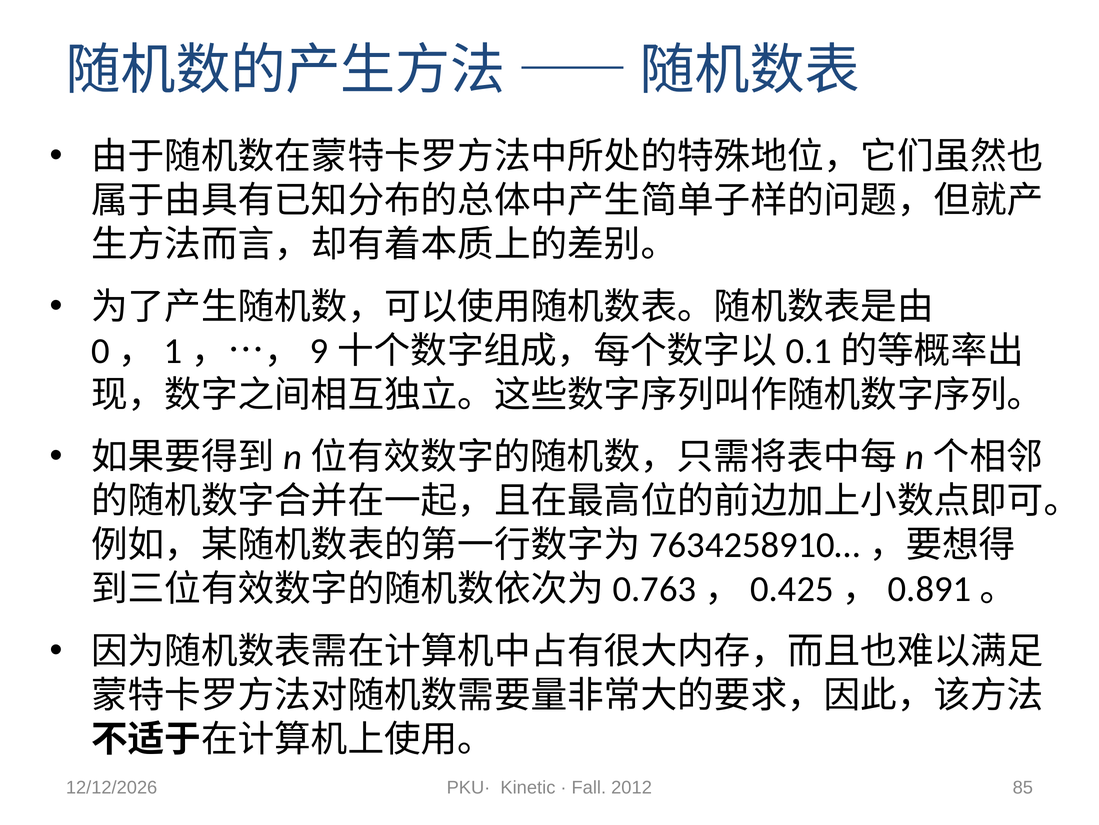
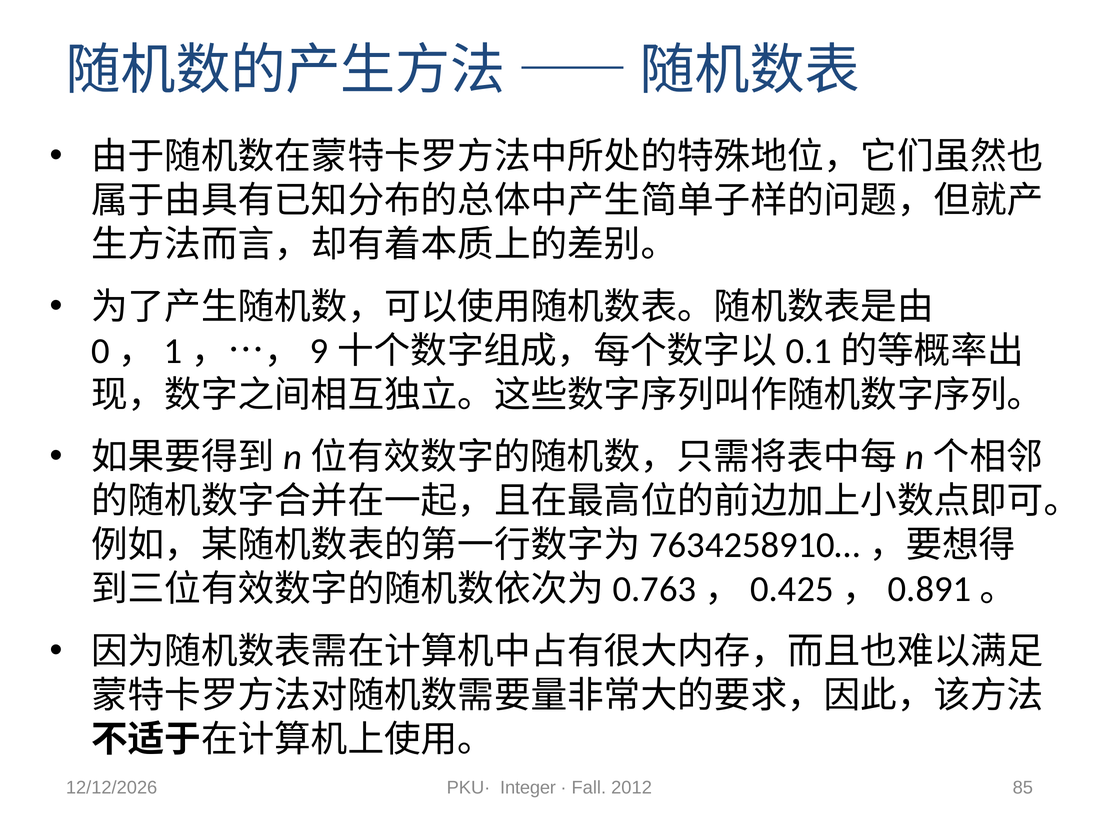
Kinetic: Kinetic -> Integer
